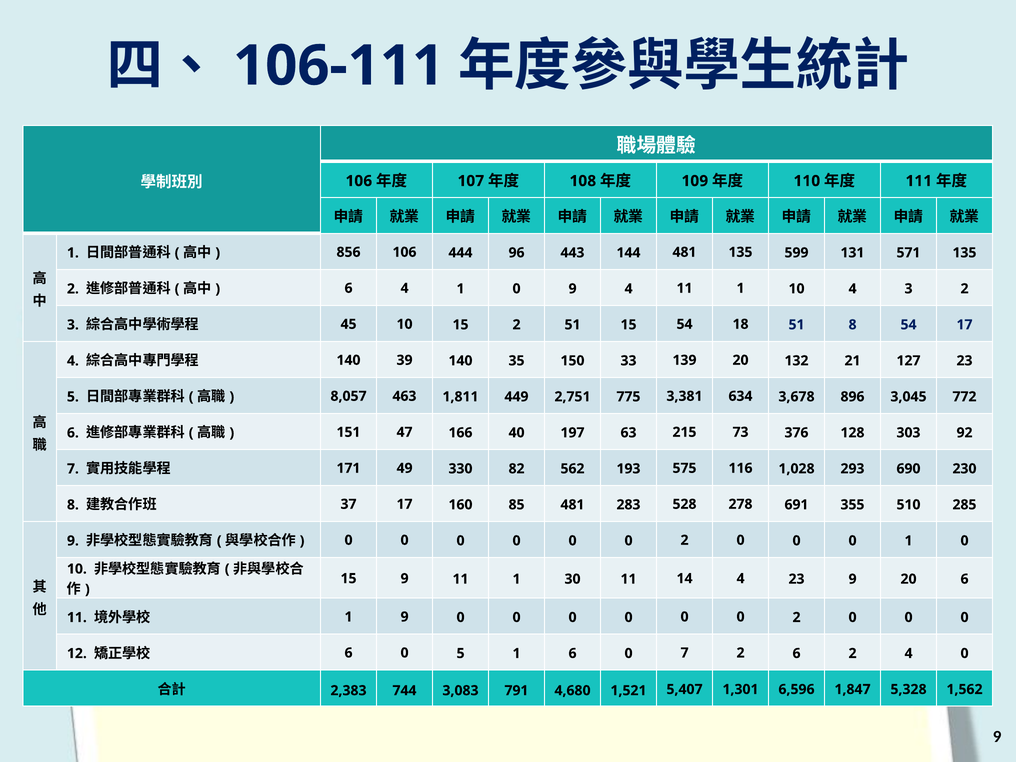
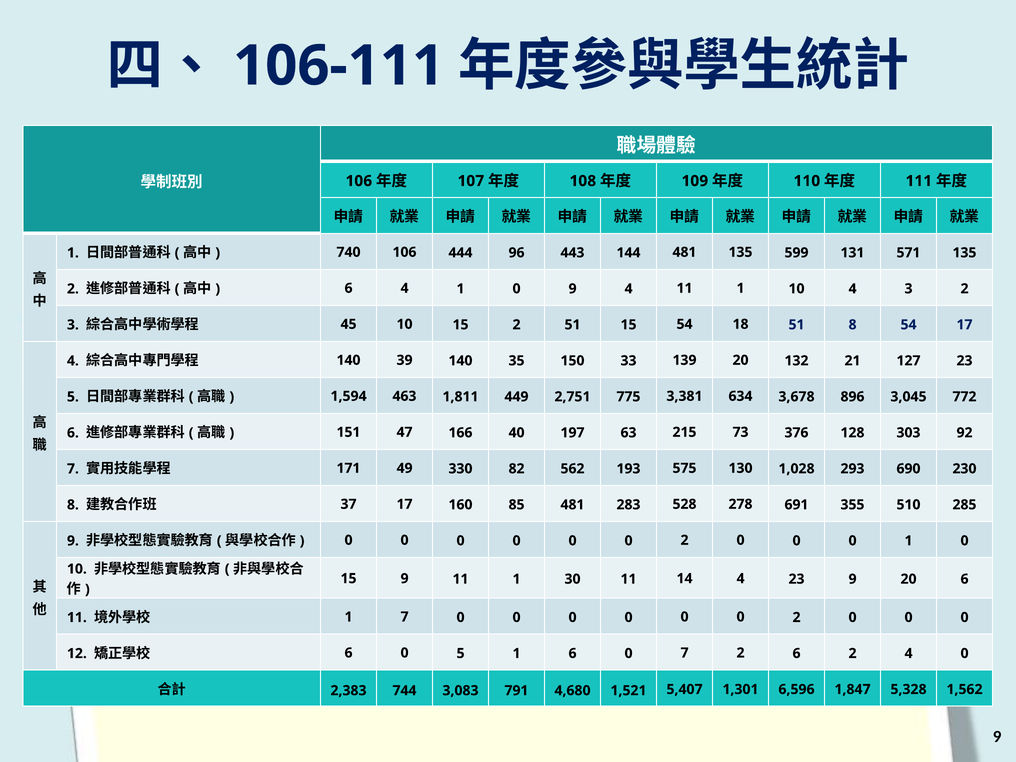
856: 856 -> 740
8,057: 8,057 -> 1,594
116: 116 -> 130
1 9: 9 -> 7
